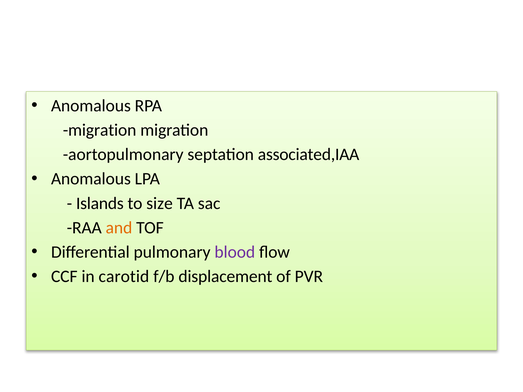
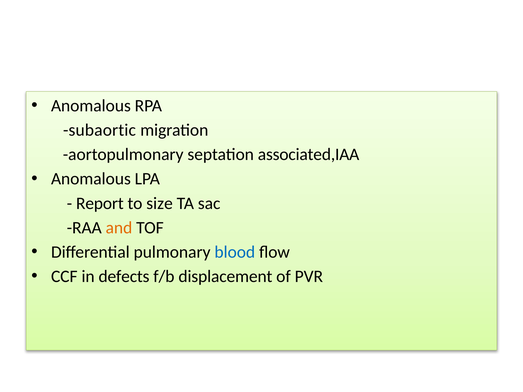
migration at (100, 130): migration -> subaortic
Islands: Islands -> Report
blood colour: purple -> blue
carotid: carotid -> defects
